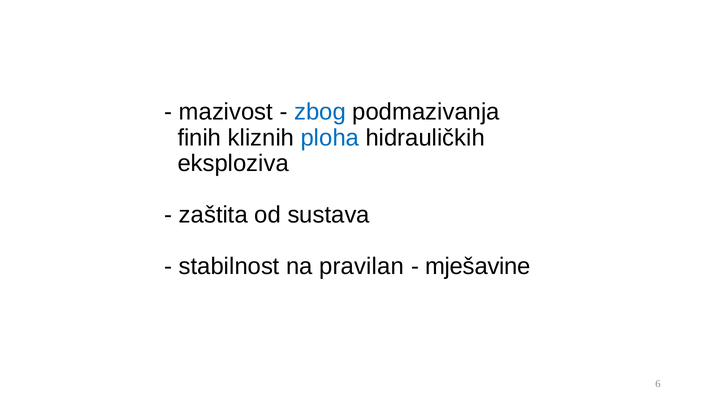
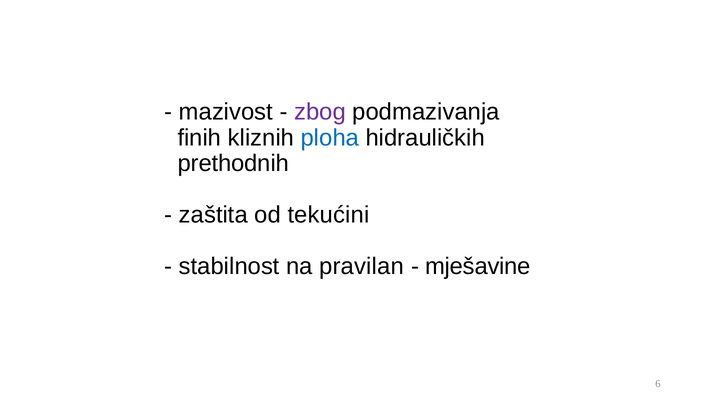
zbog colour: blue -> purple
eksploziva: eksploziva -> prethodnih
sustava: sustava -> tekućini
